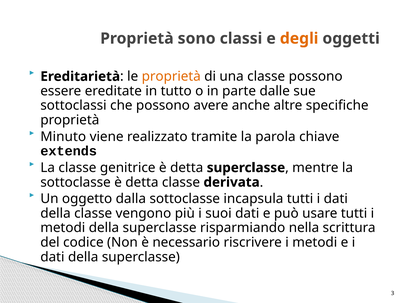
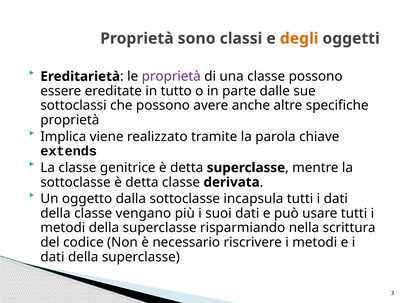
proprietà at (171, 76) colour: orange -> purple
Minuto: Minuto -> Implica
vengono: vengono -> vengano
